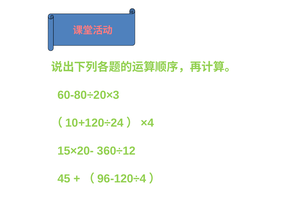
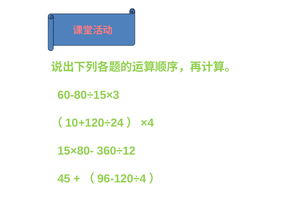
60-80÷20×3: 60-80÷20×3 -> 60-80÷15×3
15×20-: 15×20- -> 15×80-
